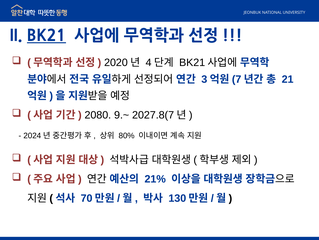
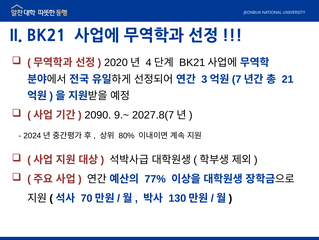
BK21 underline: present -> none
2080: 2080 -> 2090
21%: 21% -> 77%
